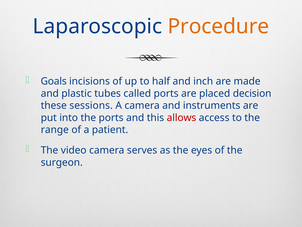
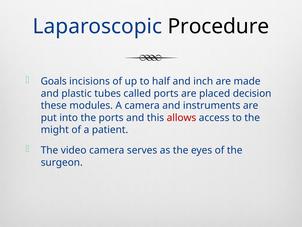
Procedure colour: orange -> black
sessions: sessions -> modules
range: range -> might
